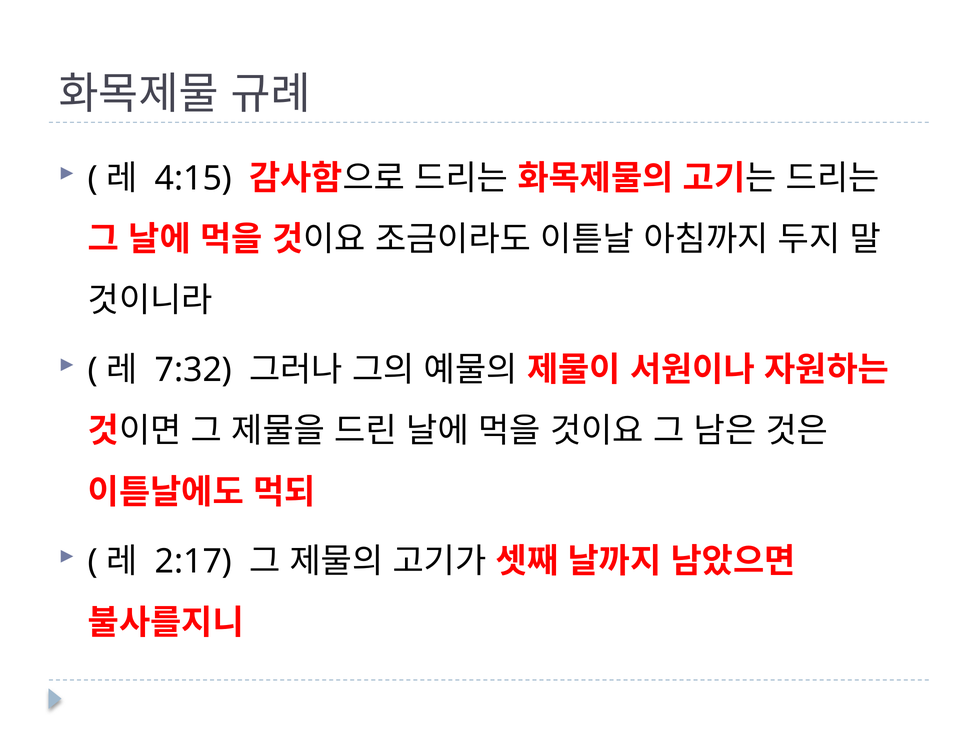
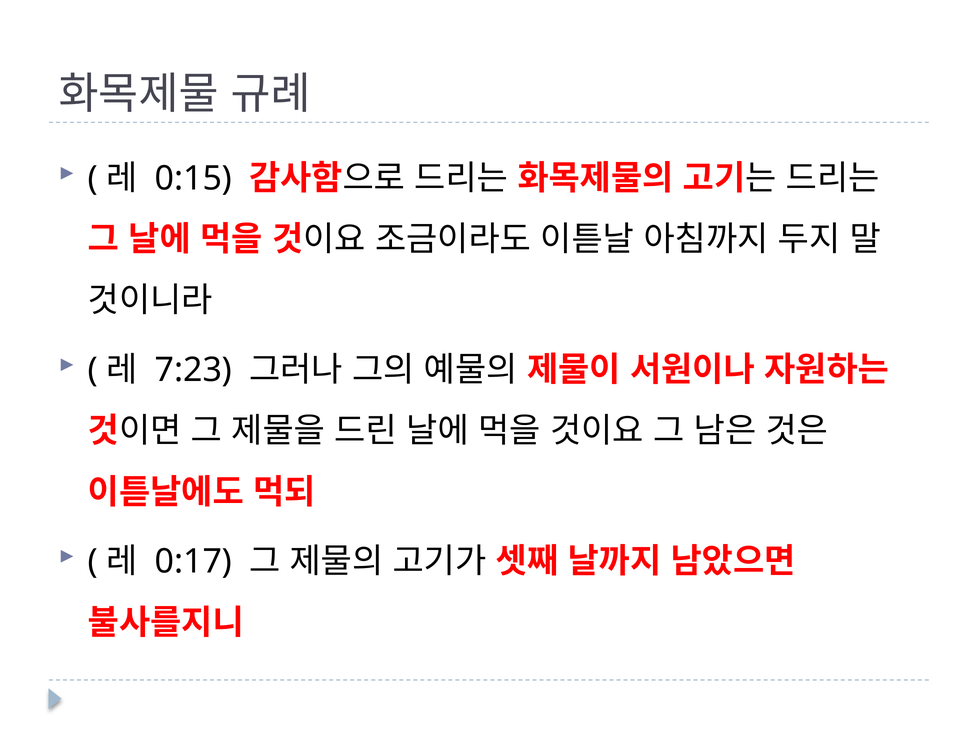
4:15: 4:15 -> 0:15
7:32: 7:32 -> 7:23
2:17: 2:17 -> 0:17
